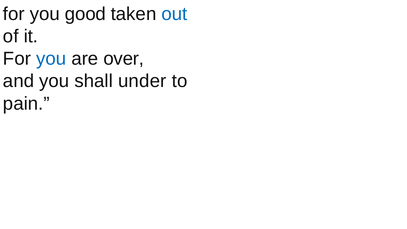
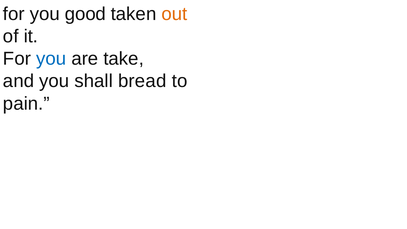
out colour: blue -> orange
over: over -> take
under: under -> bread
